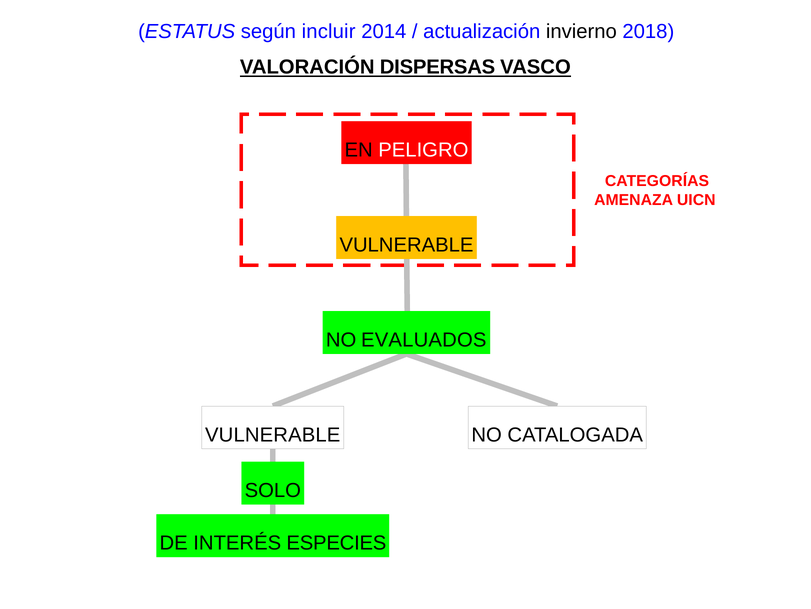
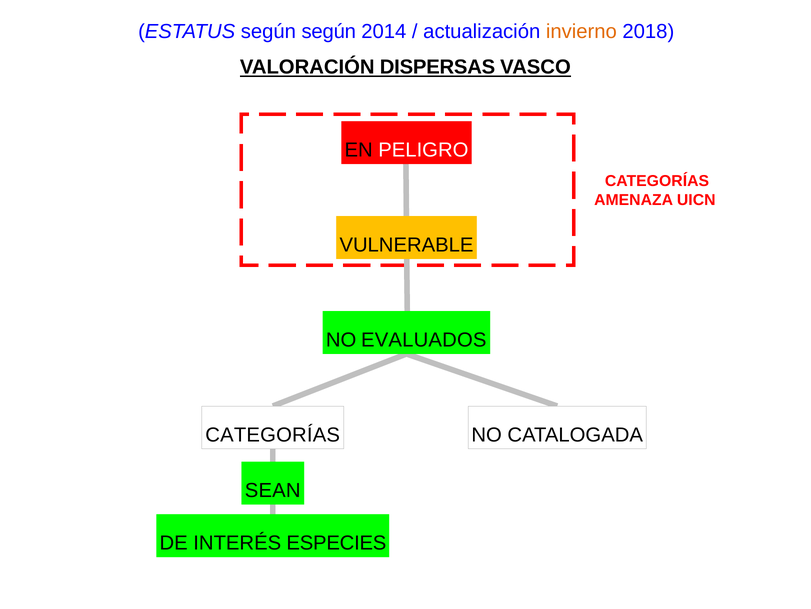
según incluir: incluir -> según
invierno colour: black -> orange
VULNERABLE at (273, 434): VULNERABLE -> CATEGORÍAS
SOLO: SOLO -> SEAN
